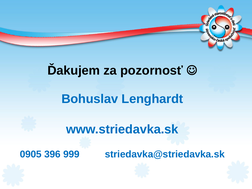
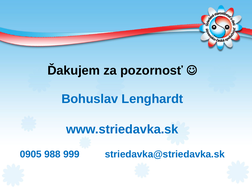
396: 396 -> 988
